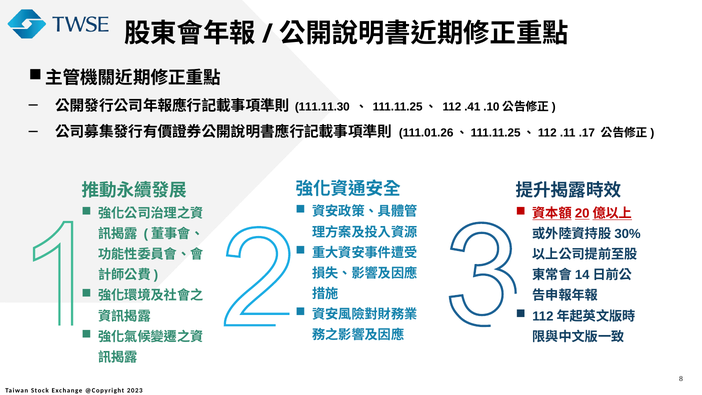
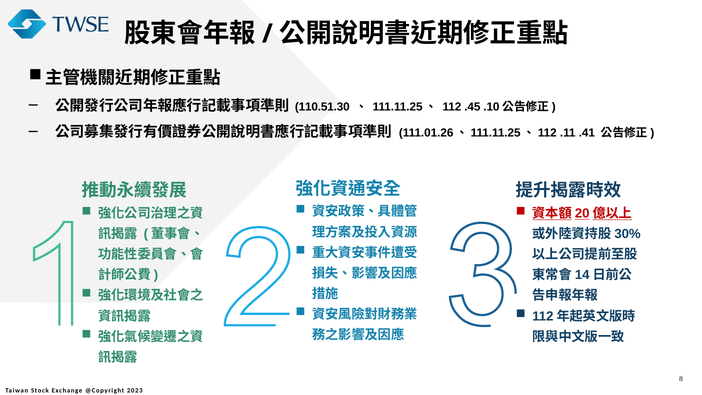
111.11.30: 111.11.30 -> 110.51.30
.41: .41 -> .45
.17: .17 -> .41
